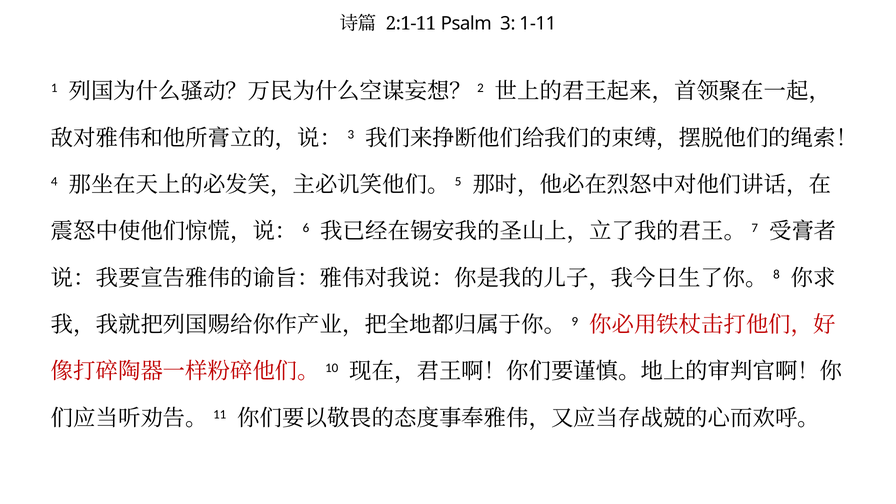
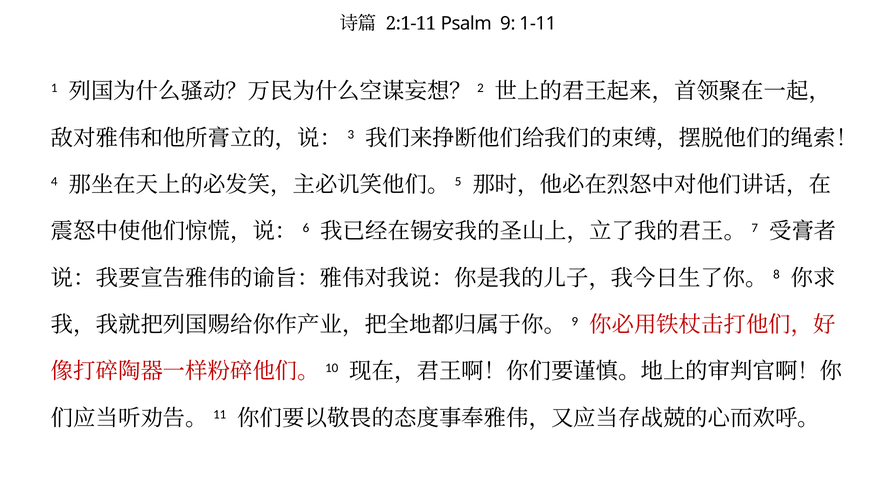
3: 3 -> 9
